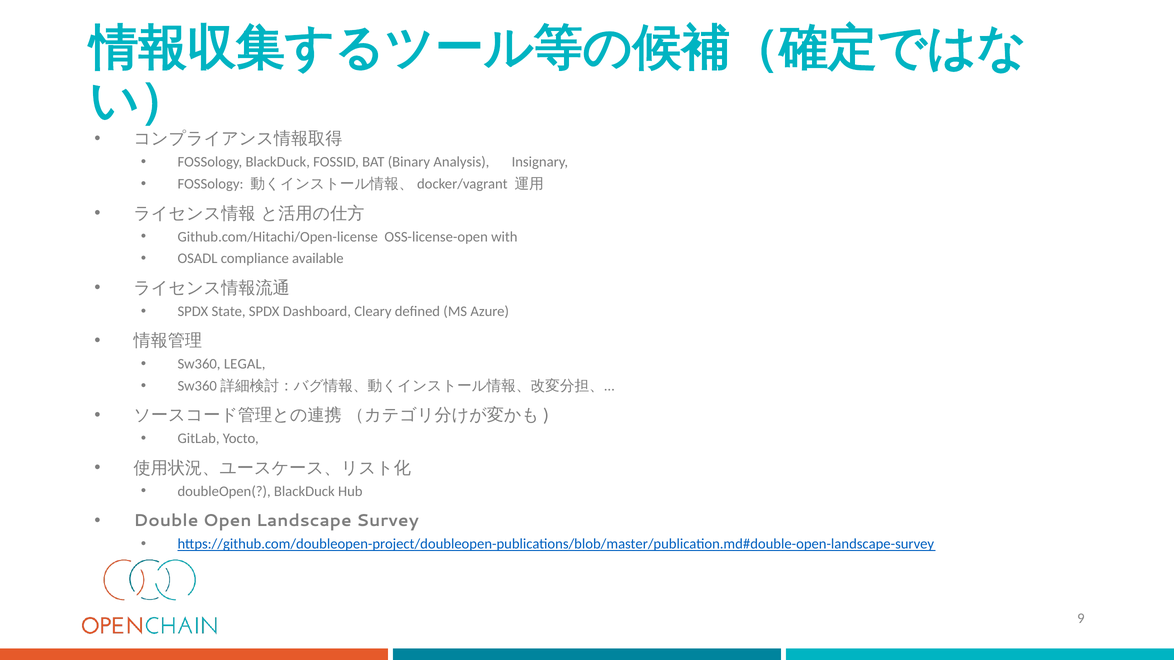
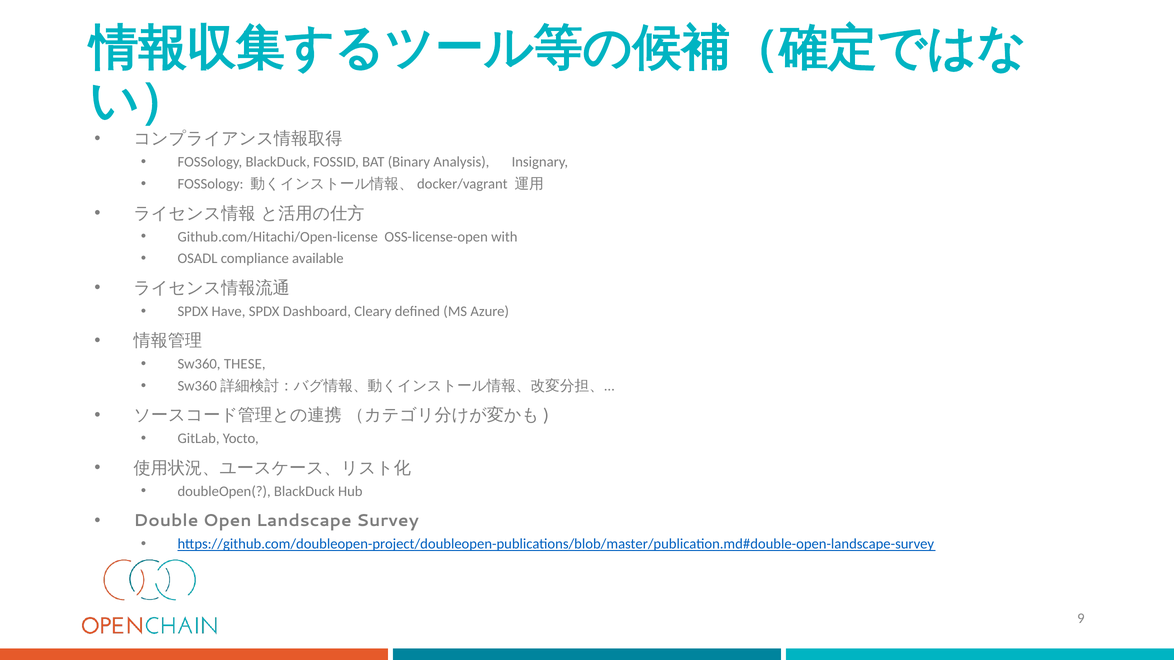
State: State -> Have
LEGAL: LEGAL -> THESE
